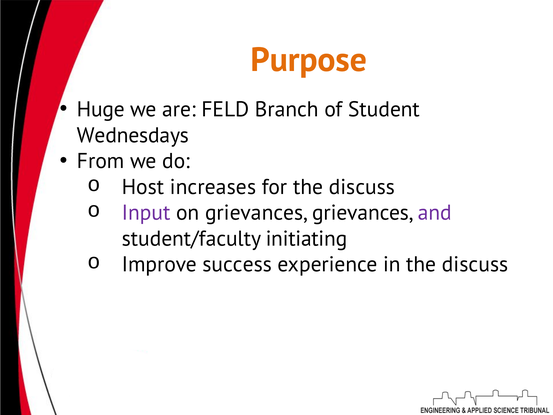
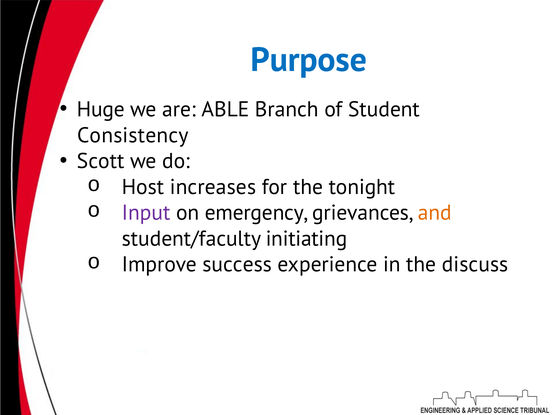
Purpose colour: orange -> blue
FELD: FELD -> ABLE
Wednesdays: Wednesdays -> Consistency
From: From -> Scott
for the discuss: discuss -> tonight
on grievances: grievances -> emergency
and colour: purple -> orange
